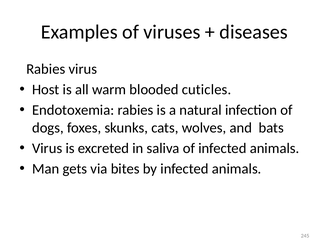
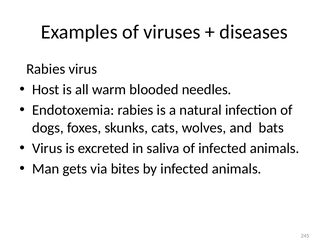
cuticles: cuticles -> needles
